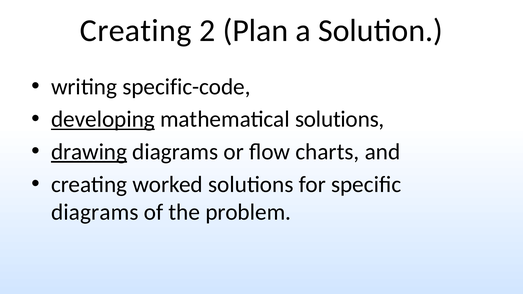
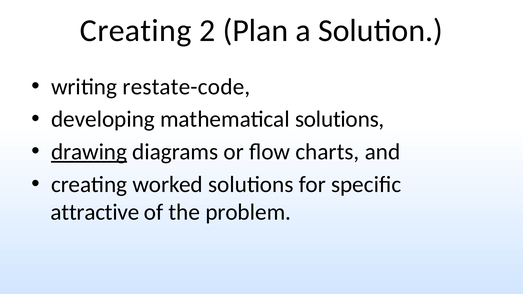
specific-code: specific-code -> restate-code
developing underline: present -> none
diagrams at (95, 212): diagrams -> attractive
